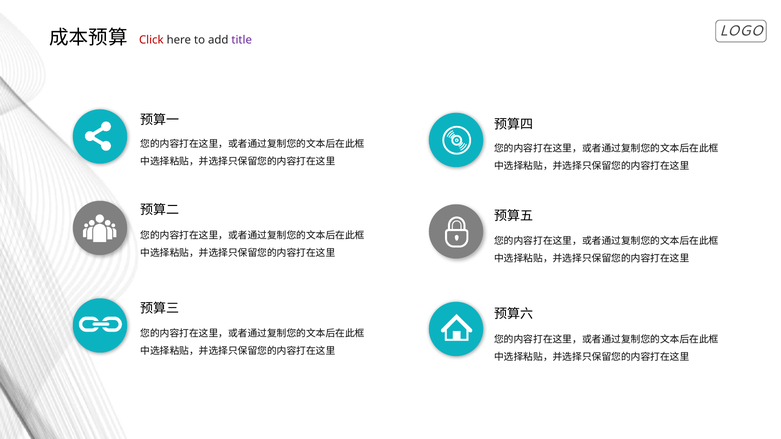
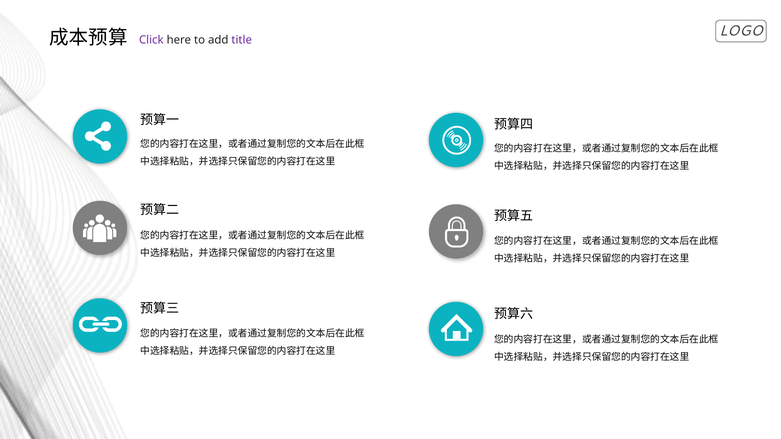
Click colour: red -> purple
